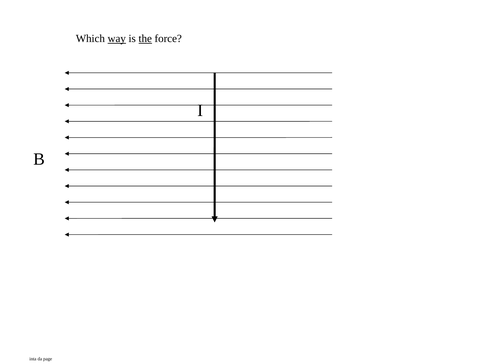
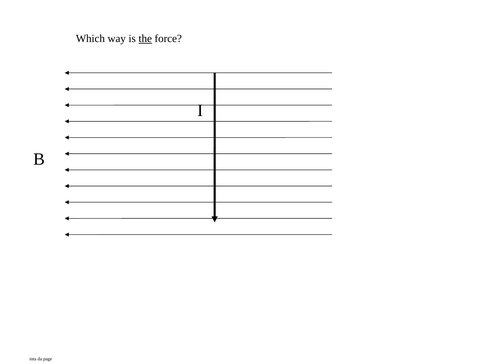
way underline: present -> none
